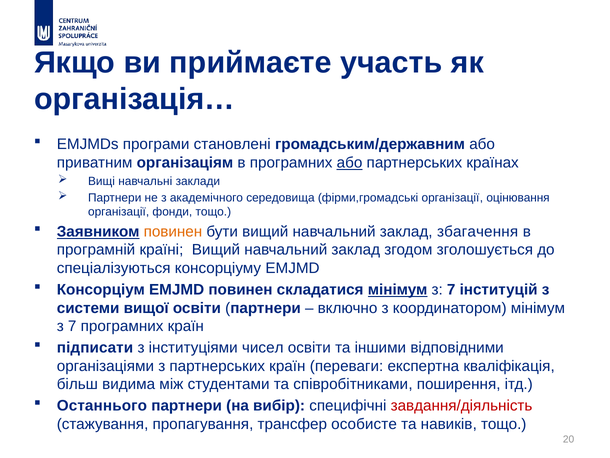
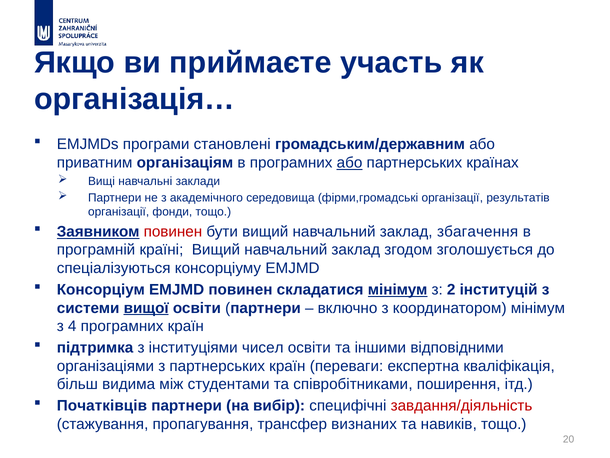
оцінювання: оцінювання -> результатів
повинен at (173, 231) colour: orange -> red
складатися мінімум з 7: 7 -> 2
вищої underline: none -> present
7 at (72, 326): 7 -> 4
підписати: підписати -> підтримка
Останнього: Останнього -> Початківців
особисте: особисте -> визнаних
